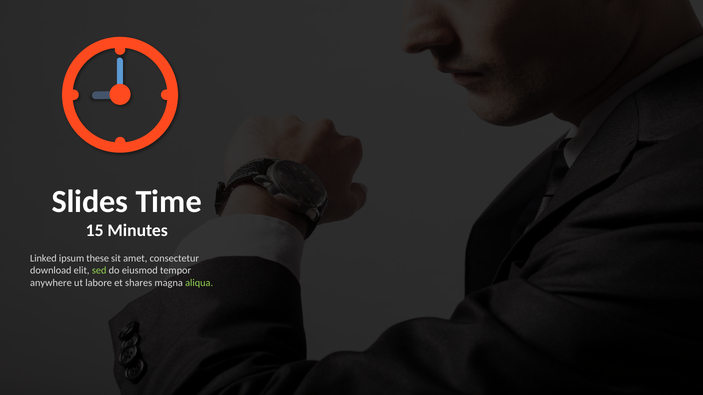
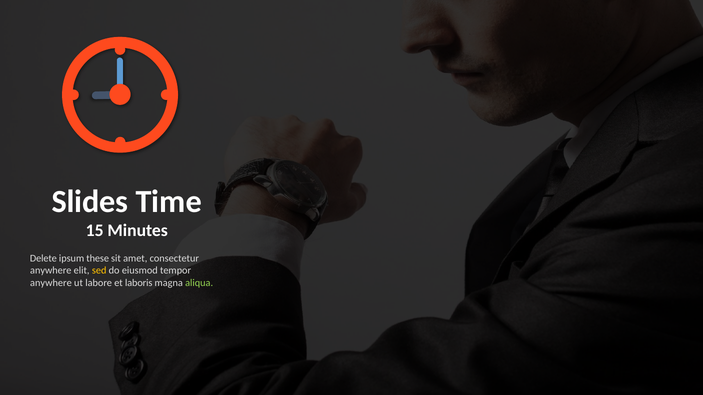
Linked: Linked -> Delete
download at (51, 271): download -> anywhere
sed colour: light green -> yellow
shares: shares -> laboris
